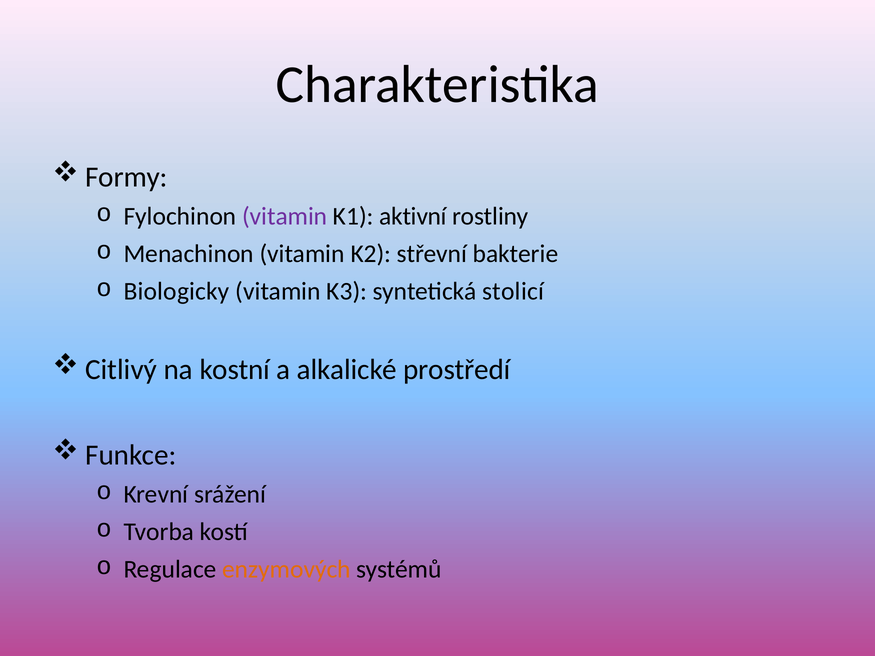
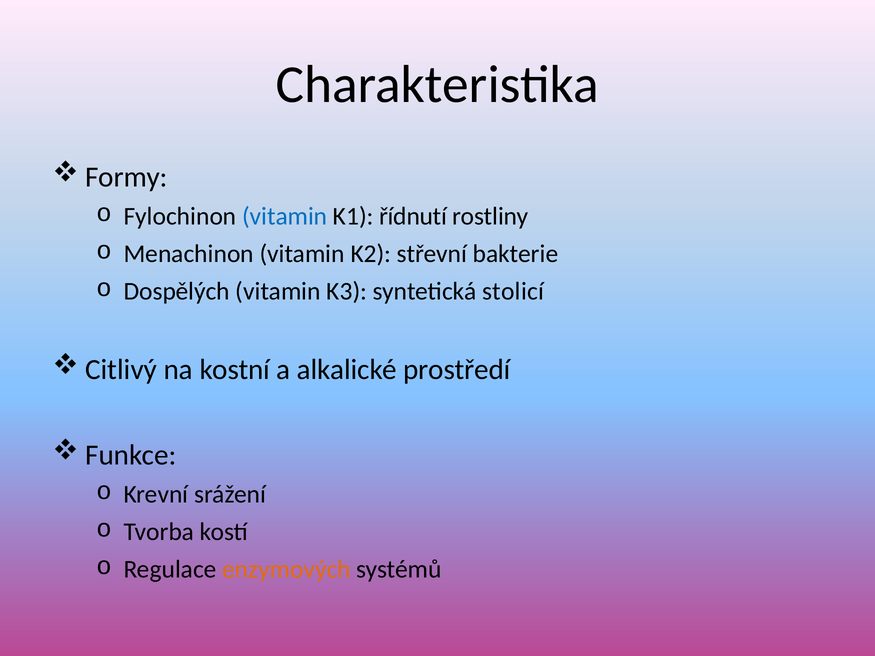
vitamin at (285, 216) colour: purple -> blue
aktivní: aktivní -> řídnutí
Biologicky: Biologicky -> Dospělých
